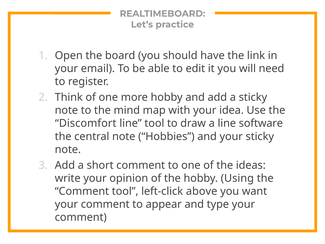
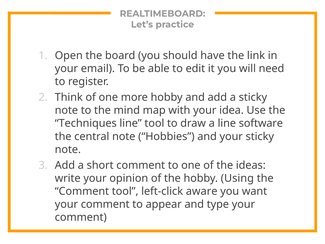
Discomfort: Discomfort -> Techniques
above: above -> aware
